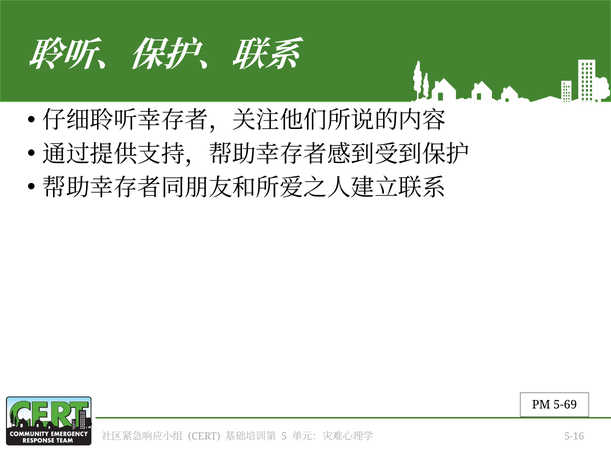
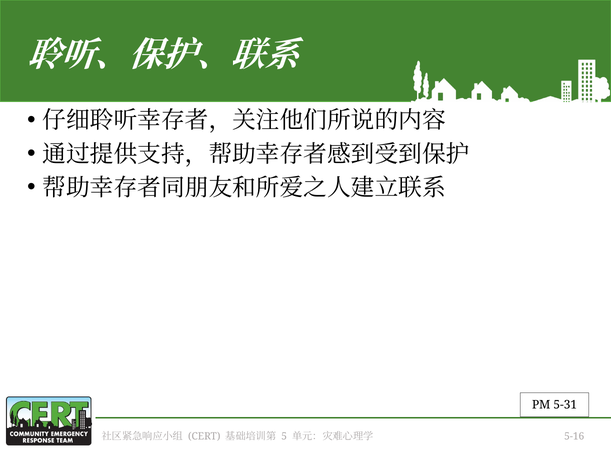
5-69: 5-69 -> 5-31
